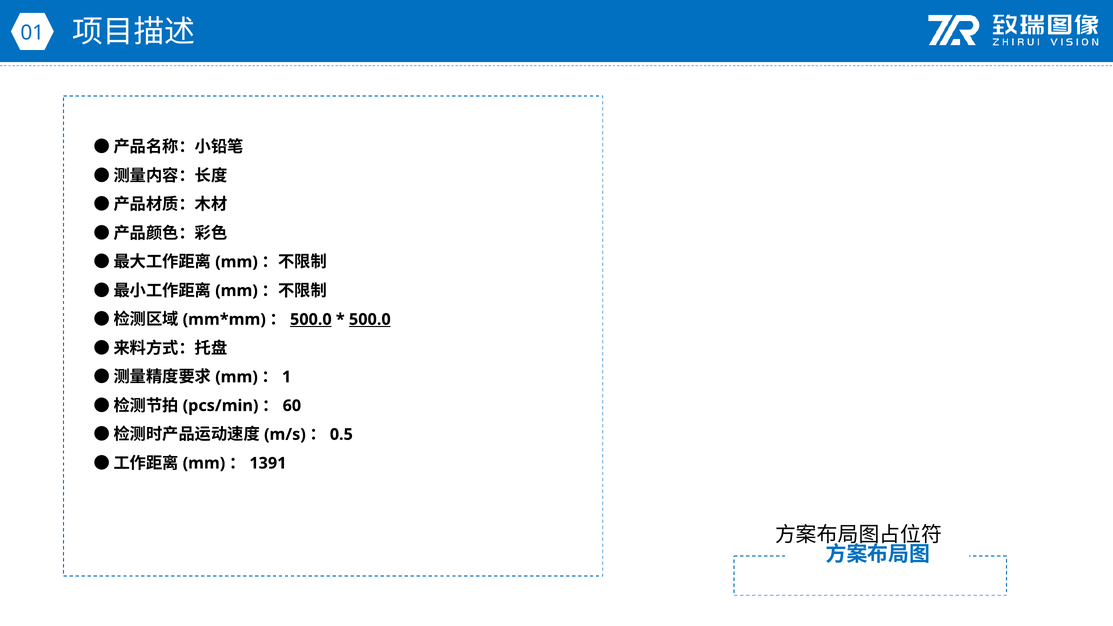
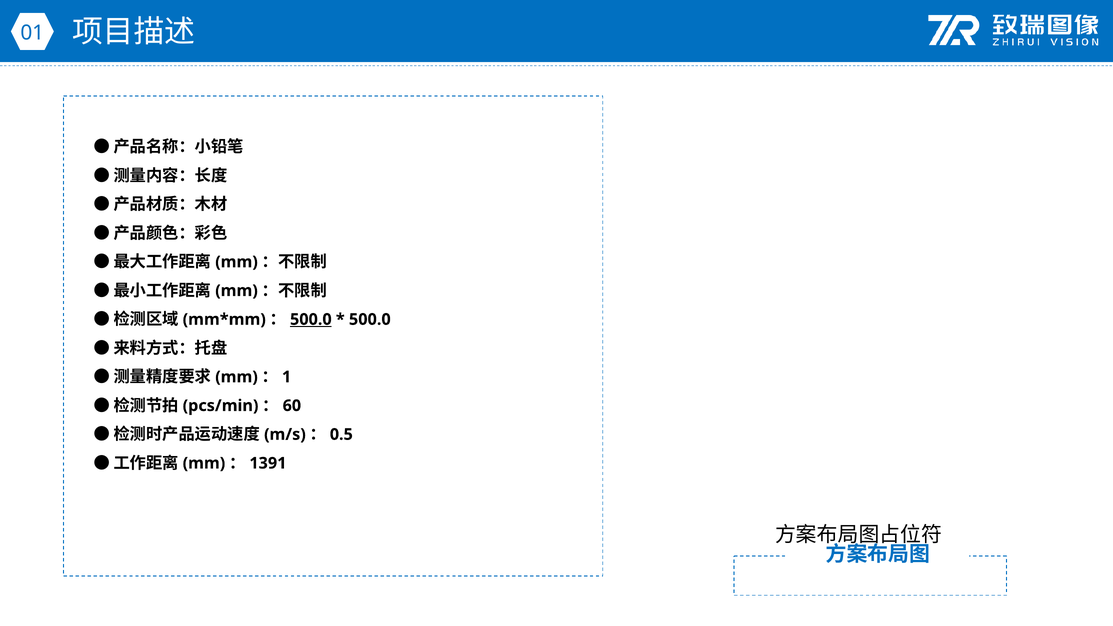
500.0 at (370, 319) underline: present -> none
